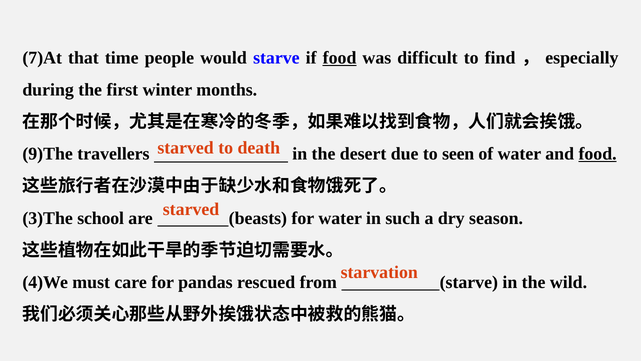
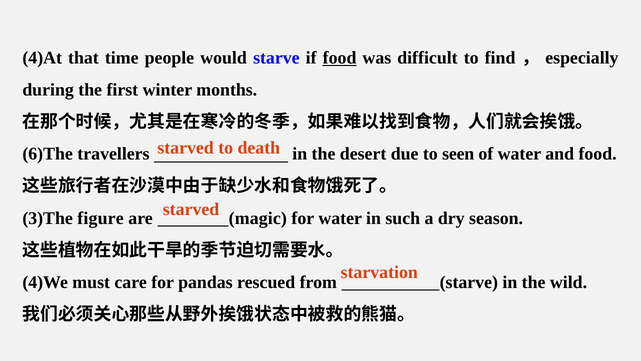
7)At: 7)At -> 4)At
9)The: 9)The -> 6)The
food at (598, 154) underline: present -> none
school: school -> figure
beasts: beasts -> magic
